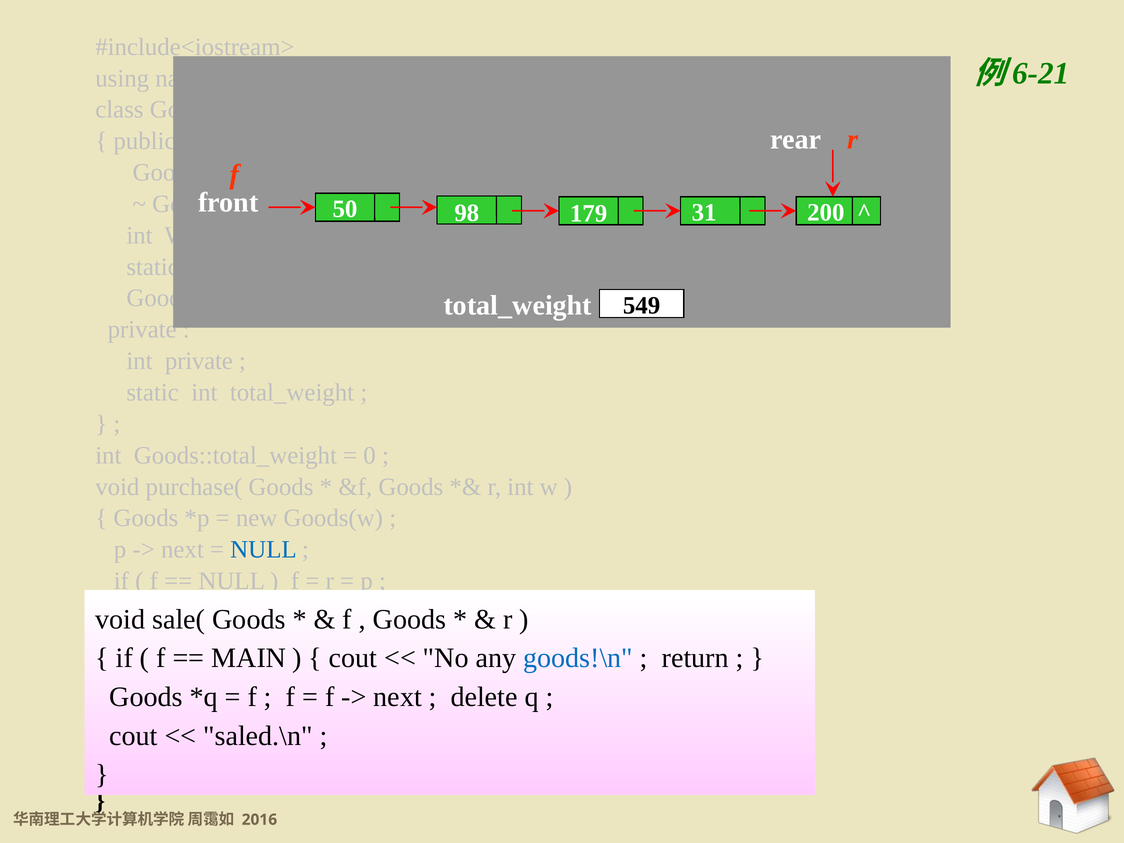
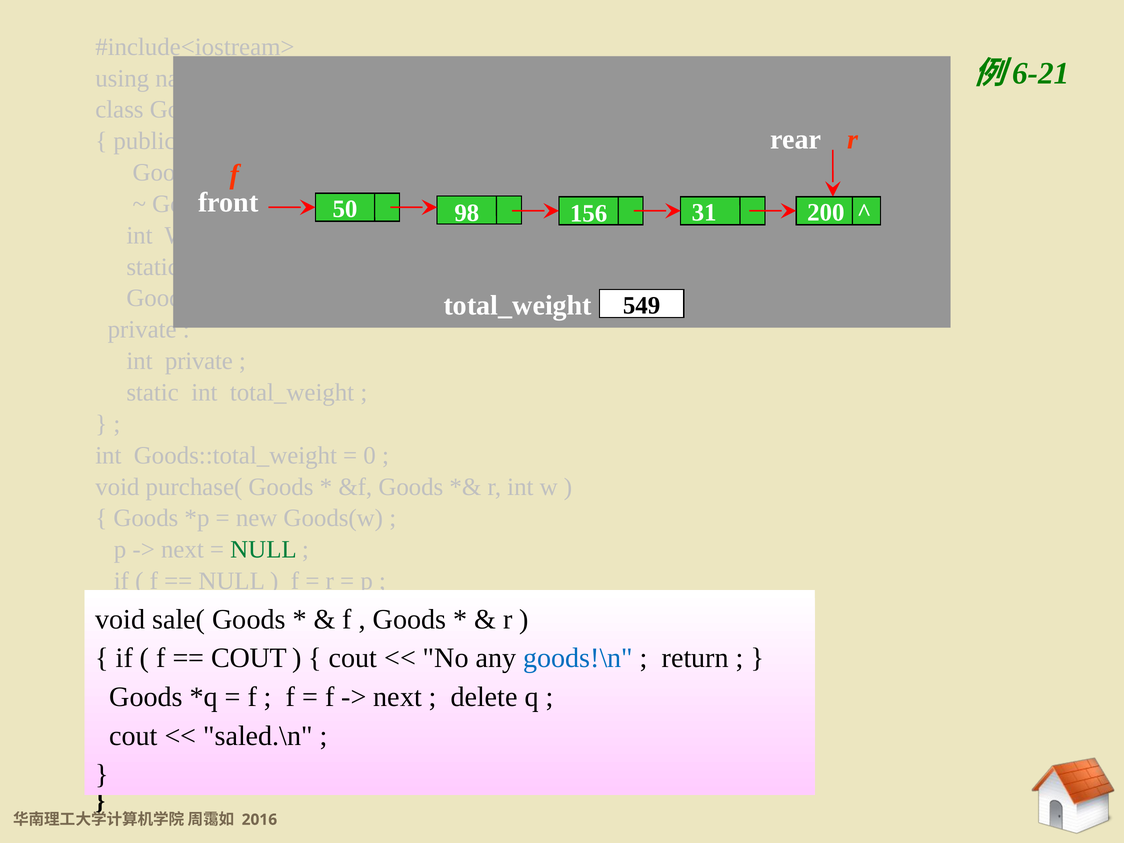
179: 179 -> 156
NULL at (263, 550) colour: blue -> green
MAIN at (249, 658): MAIN -> COUT
